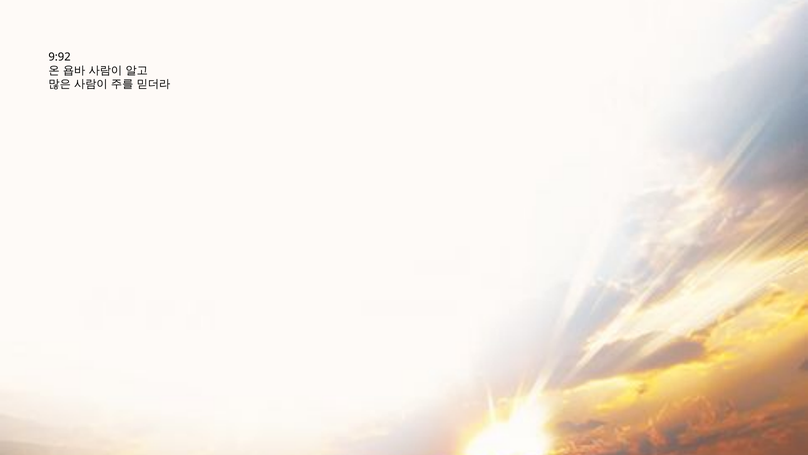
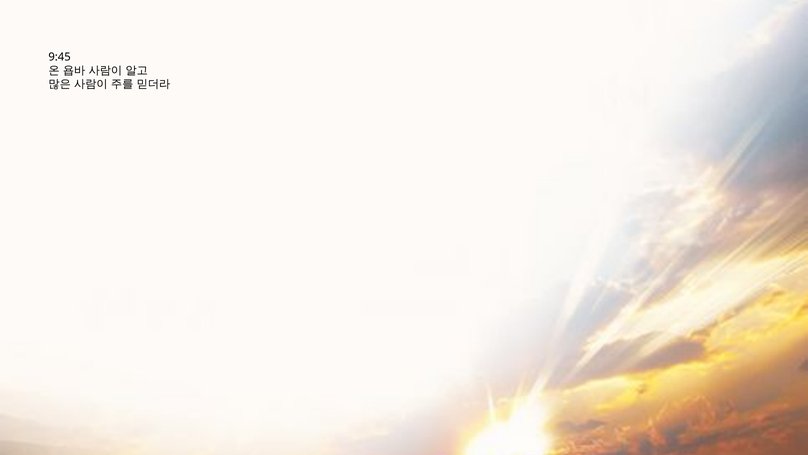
9:92: 9:92 -> 9:45
